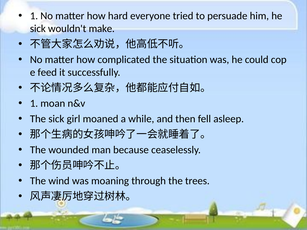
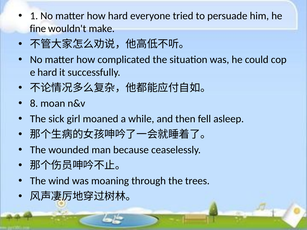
sick at (38, 29): sick -> fine
feed at (47, 72): feed -> hard
1 at (34, 104): 1 -> 8
